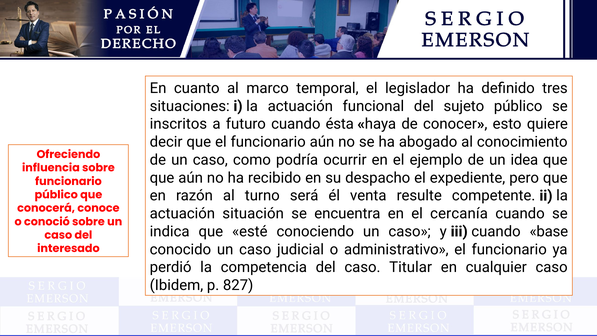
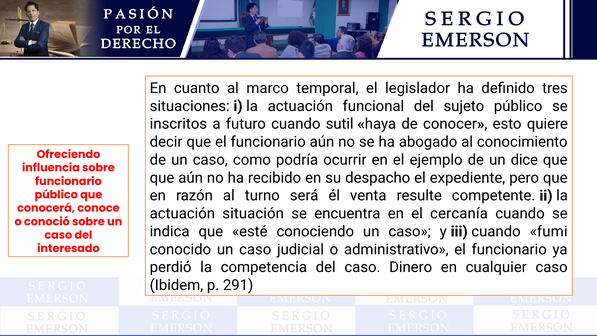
ésta: ésta -> sutil
idea: idea -> dice
base: base -> fumi
Titular: Titular -> Dinero
827: 827 -> 291
